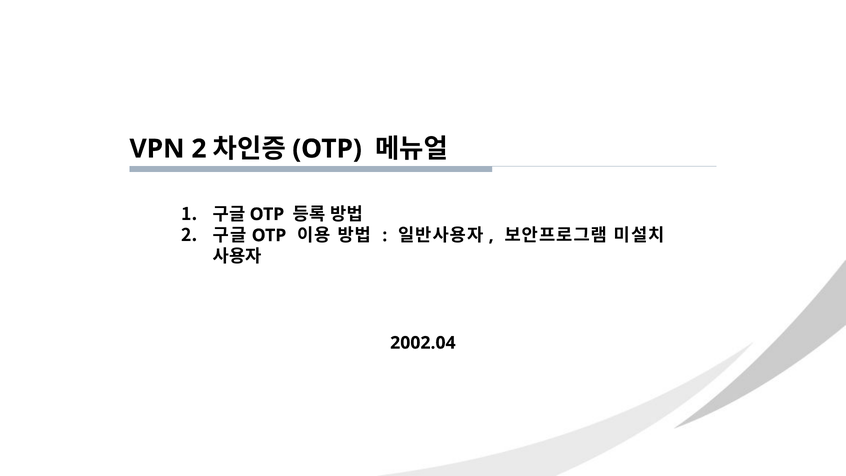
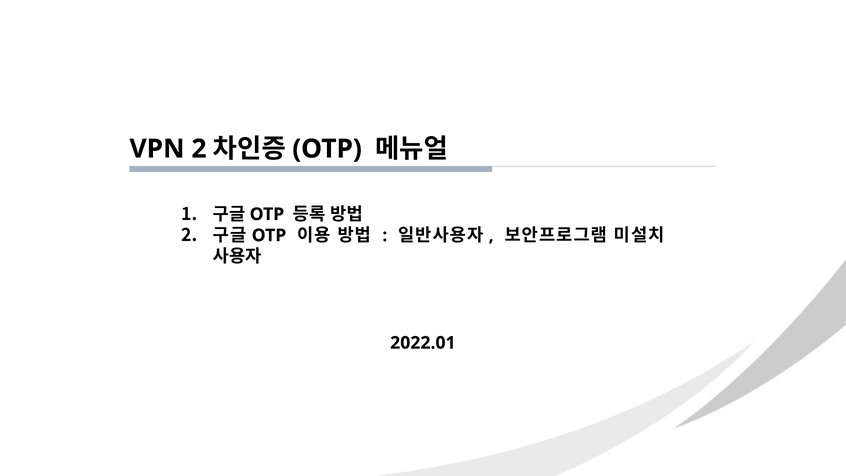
2002.04: 2002.04 -> 2022.01
